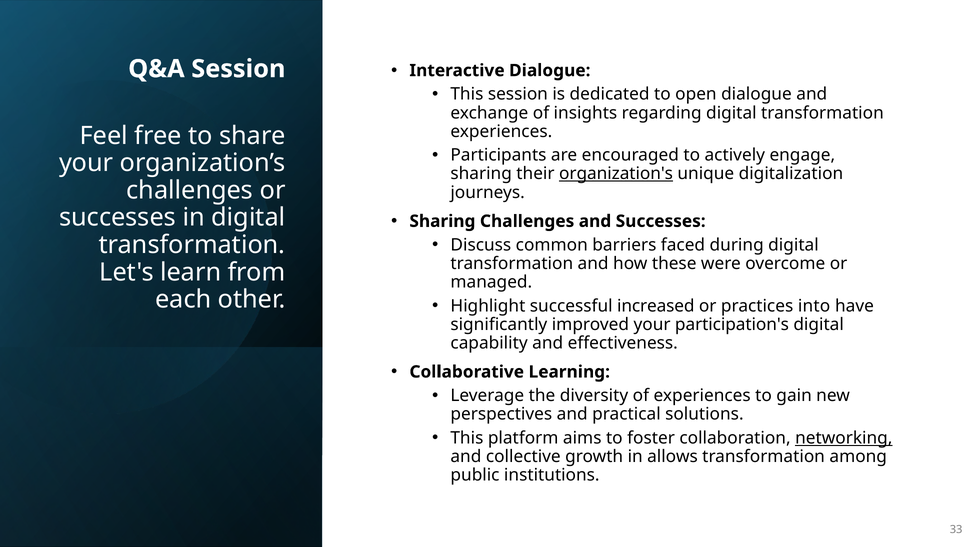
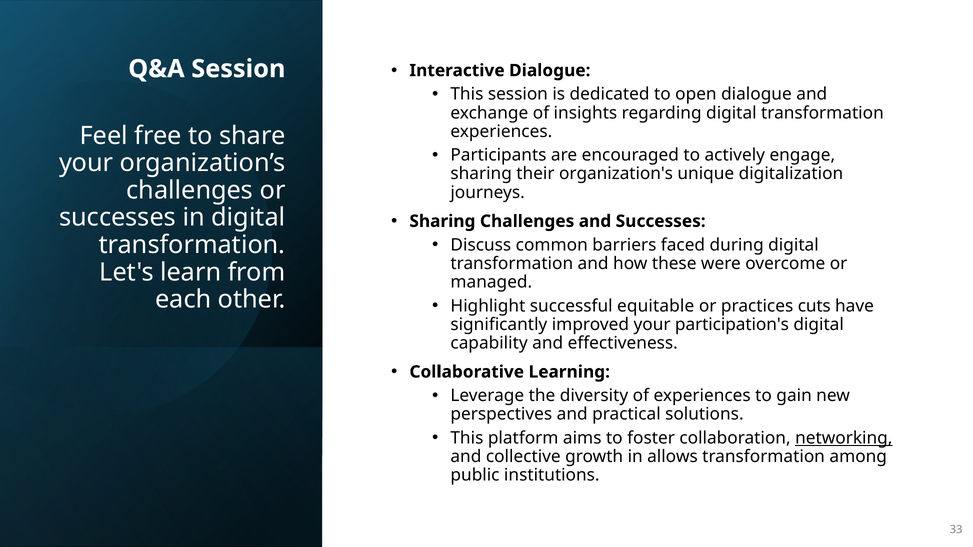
organization's underline: present -> none
increased: increased -> equitable
into: into -> cuts
